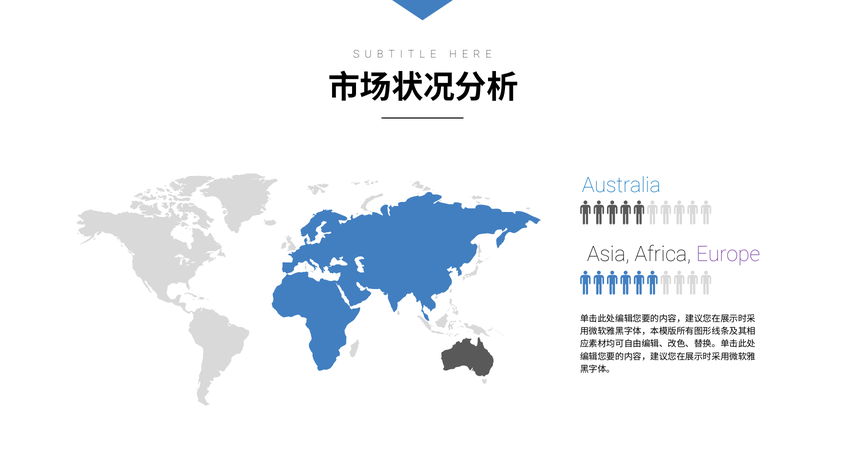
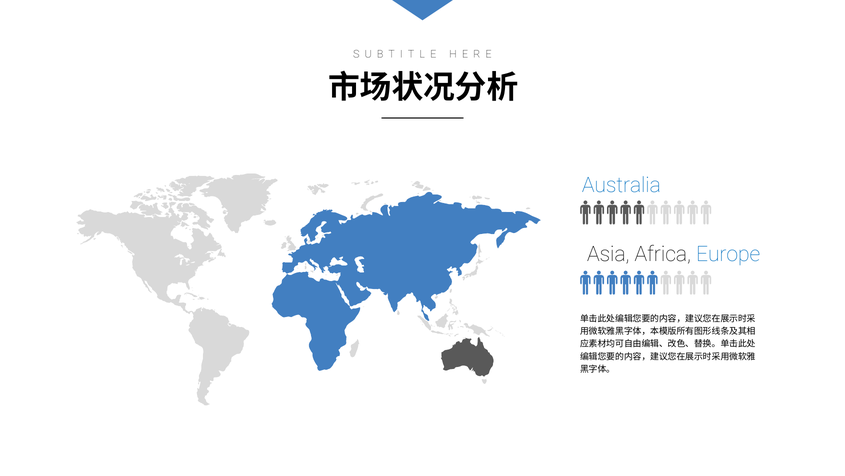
Europe colour: purple -> blue
